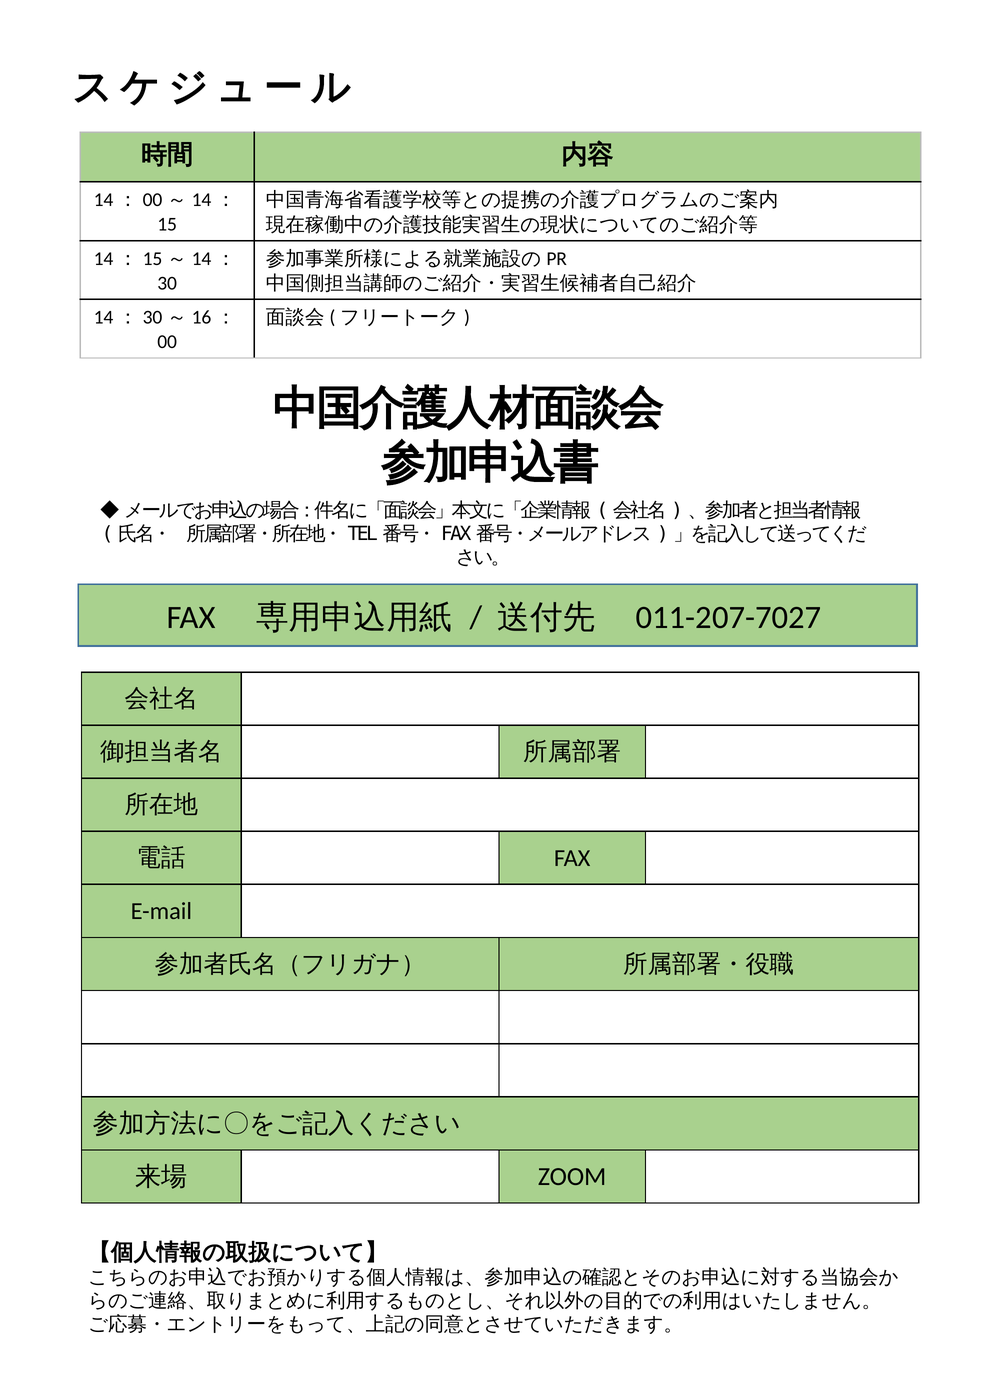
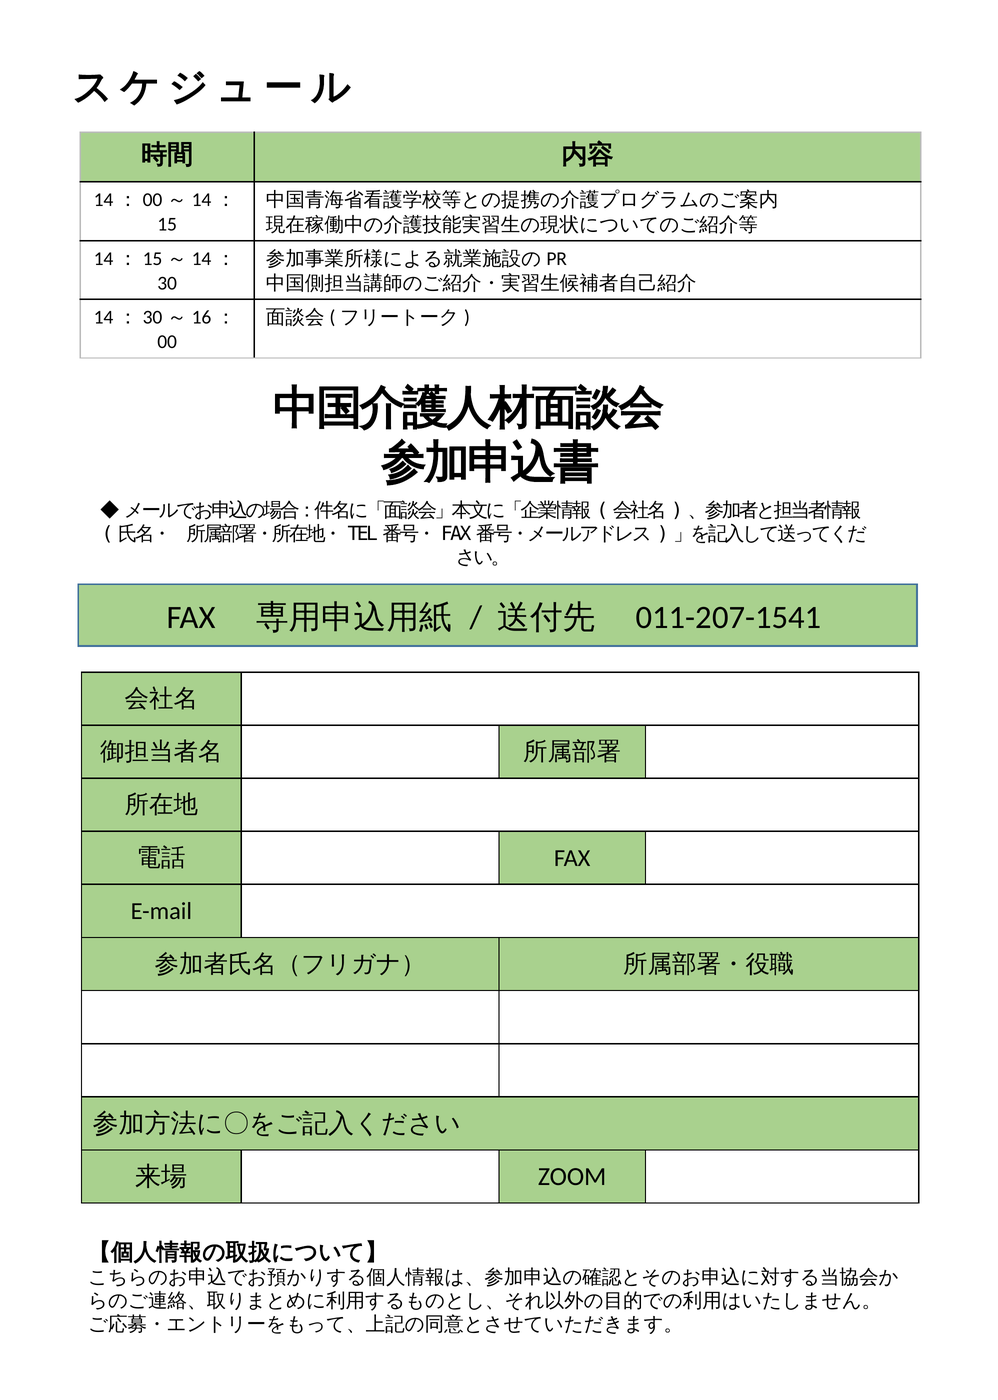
011-207-7027: 011-207-7027 -> 011-207-1541
